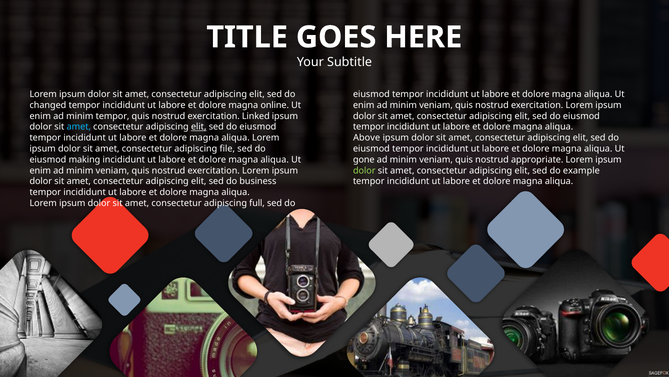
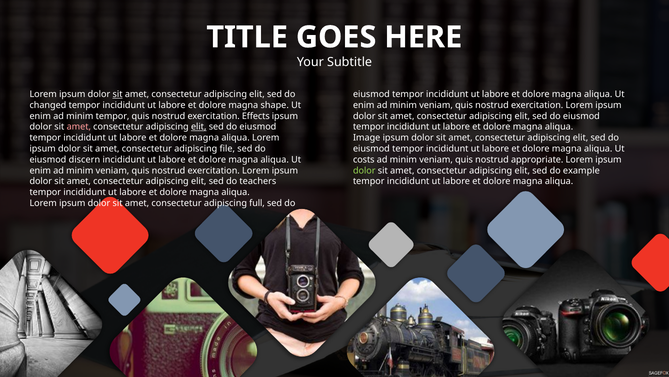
sit at (118, 94) underline: none -> present
online: online -> shape
Linked: Linked -> Effects
amet at (79, 127) colour: light blue -> pink
Above: Above -> Image
making: making -> discern
gone: gone -> costs
business: business -> teachers
